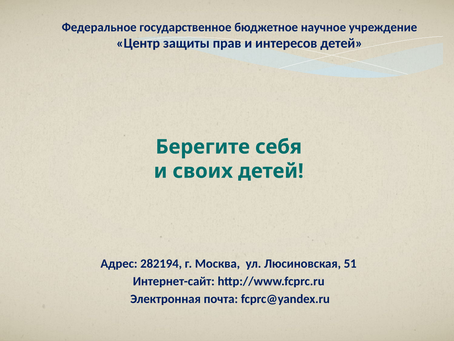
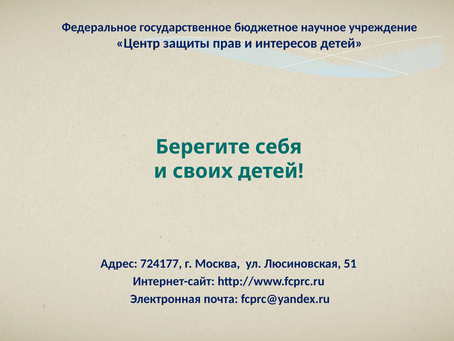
282194: 282194 -> 724177
